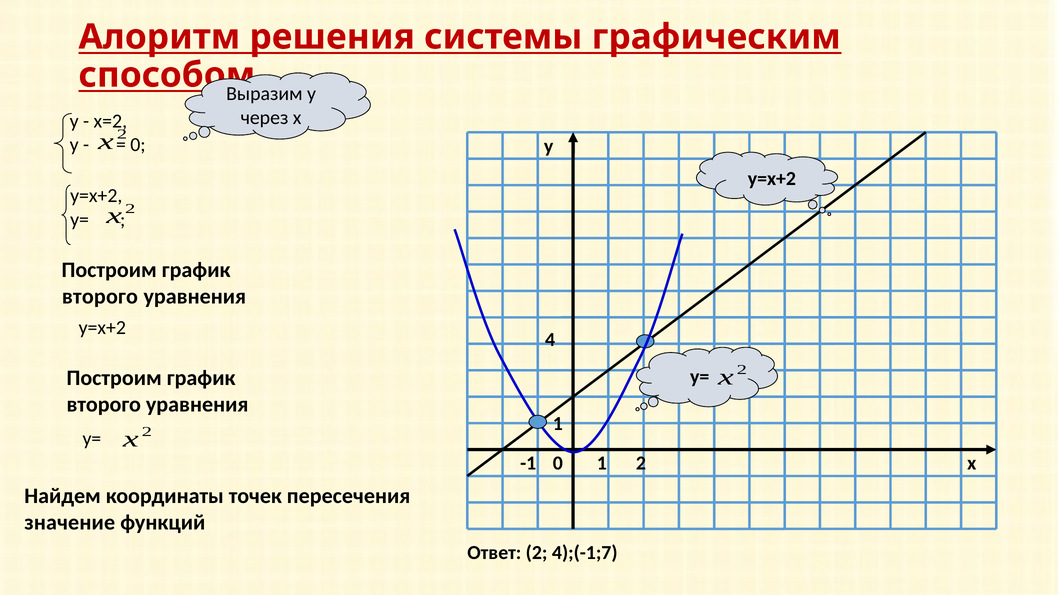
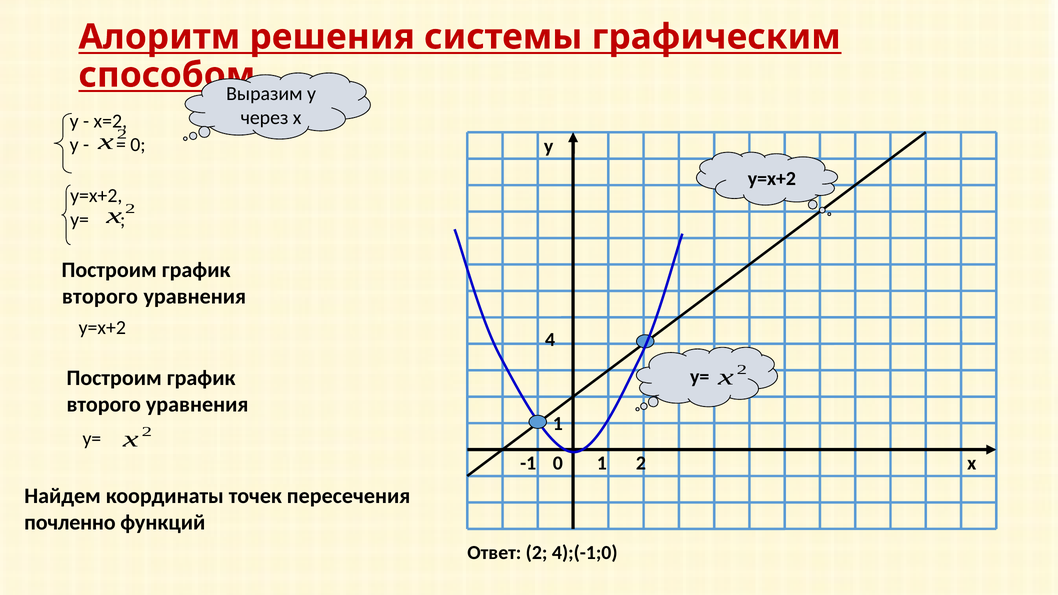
значение: значение -> почленно
4);(-1;7: 4);(-1;7 -> 4);(-1;0
